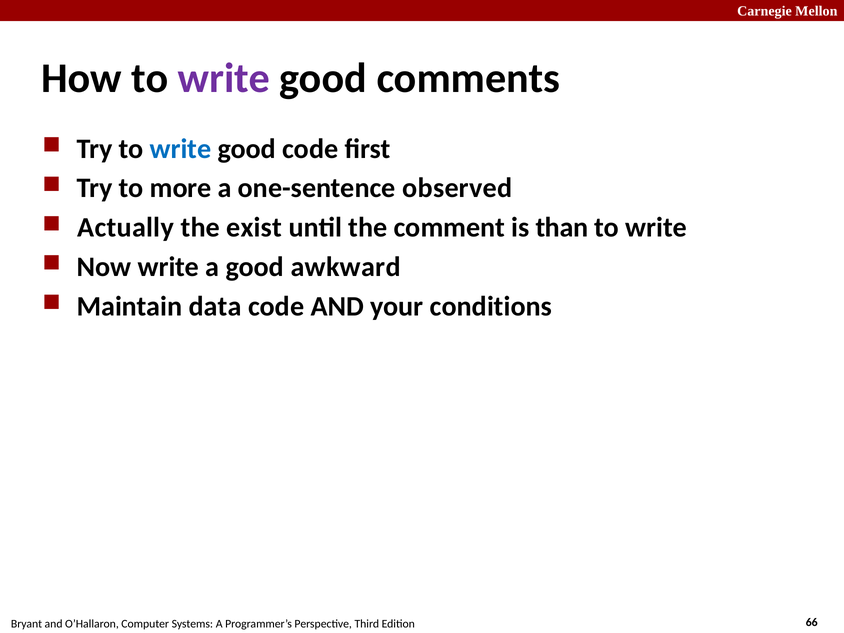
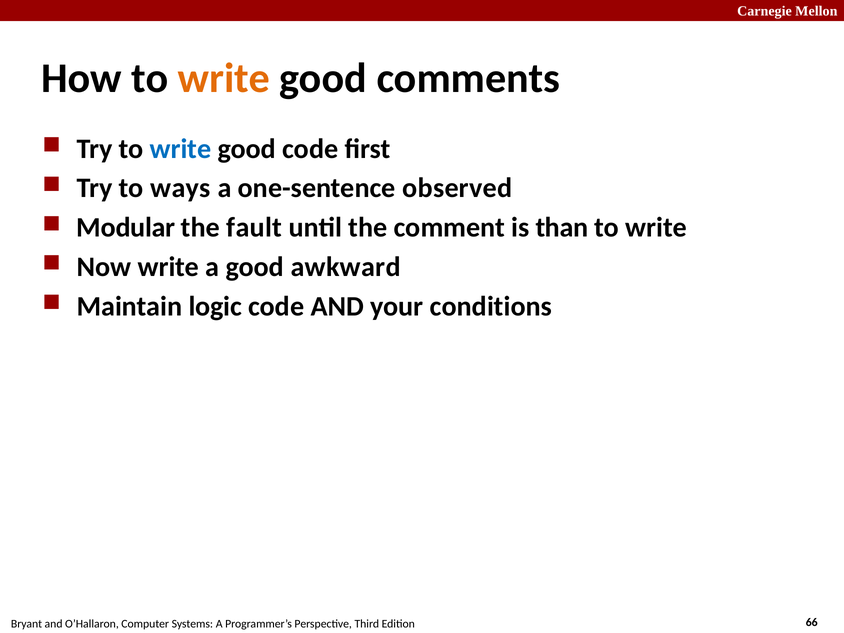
write at (224, 78) colour: purple -> orange
more: more -> ways
Actually: Actually -> Modular
exist: exist -> fault
data: data -> logic
